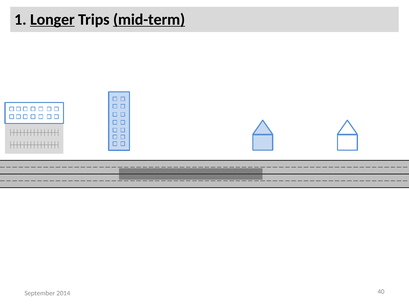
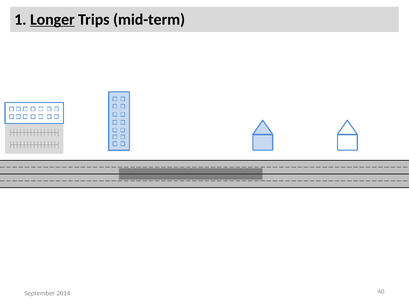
mid-term underline: present -> none
